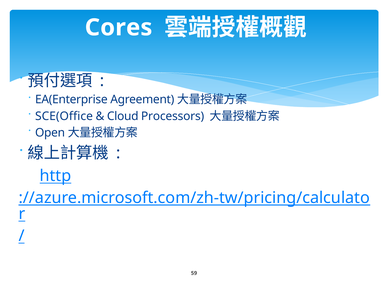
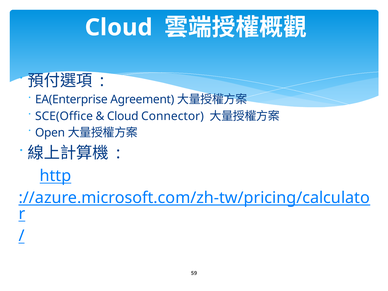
Cores at (119, 28): Cores -> Cloud
Processors: Processors -> Connector
